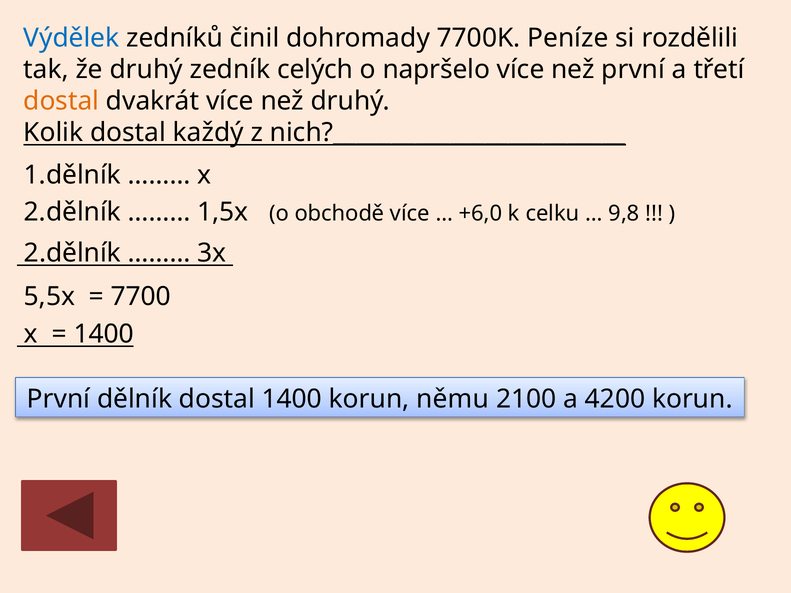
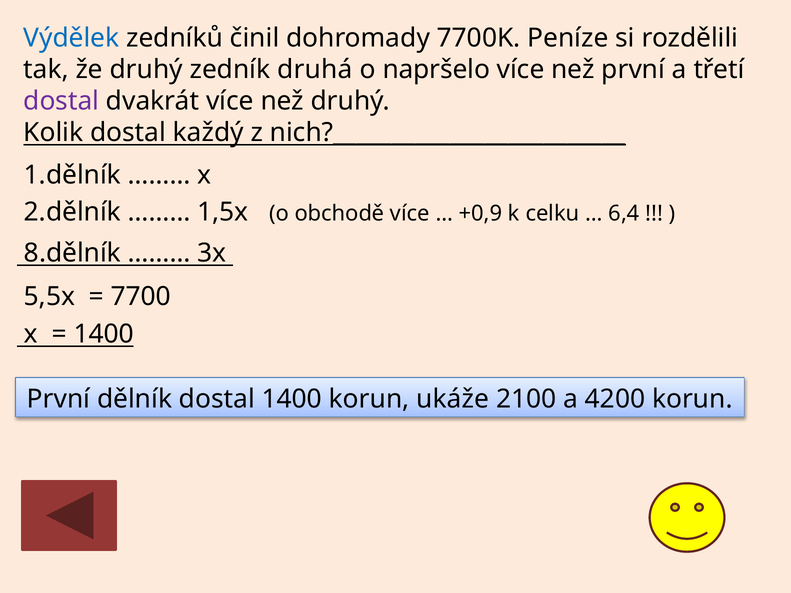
celých: celých -> druhá
dostal at (61, 101) colour: orange -> purple
+6,0: +6,0 -> +0,9
9,8: 9,8 -> 6,4
2.dělník at (72, 253): 2.dělník -> 8.dělník
němu: němu -> ukáže
